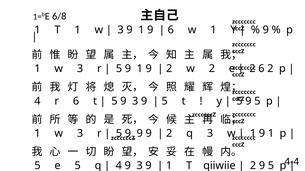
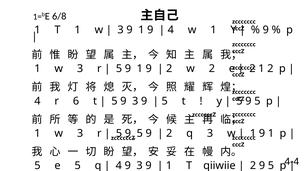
6 at (171, 30): 6 -> 4
6 at (261, 69): 6 -> 1
9 at (140, 134): 9 -> 5
